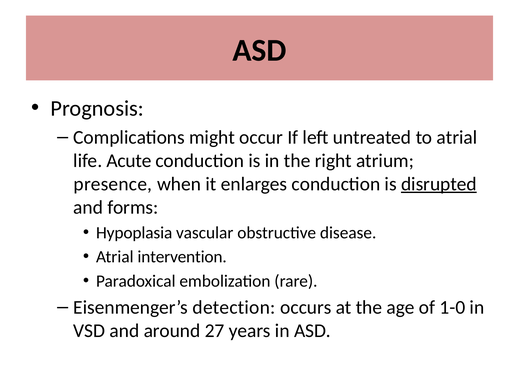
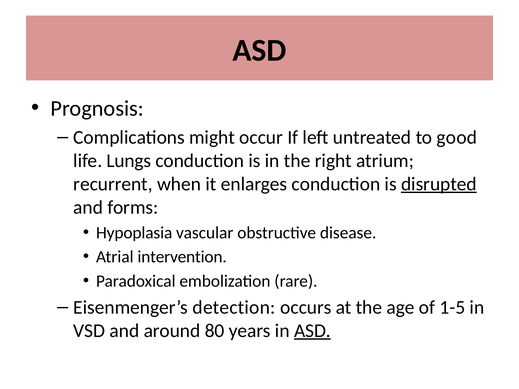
to atrial: atrial -> good
Acute: Acute -> Lungs
presence: presence -> recurrent
1-0: 1-0 -> 1-5
27: 27 -> 80
ASD at (312, 331) underline: none -> present
